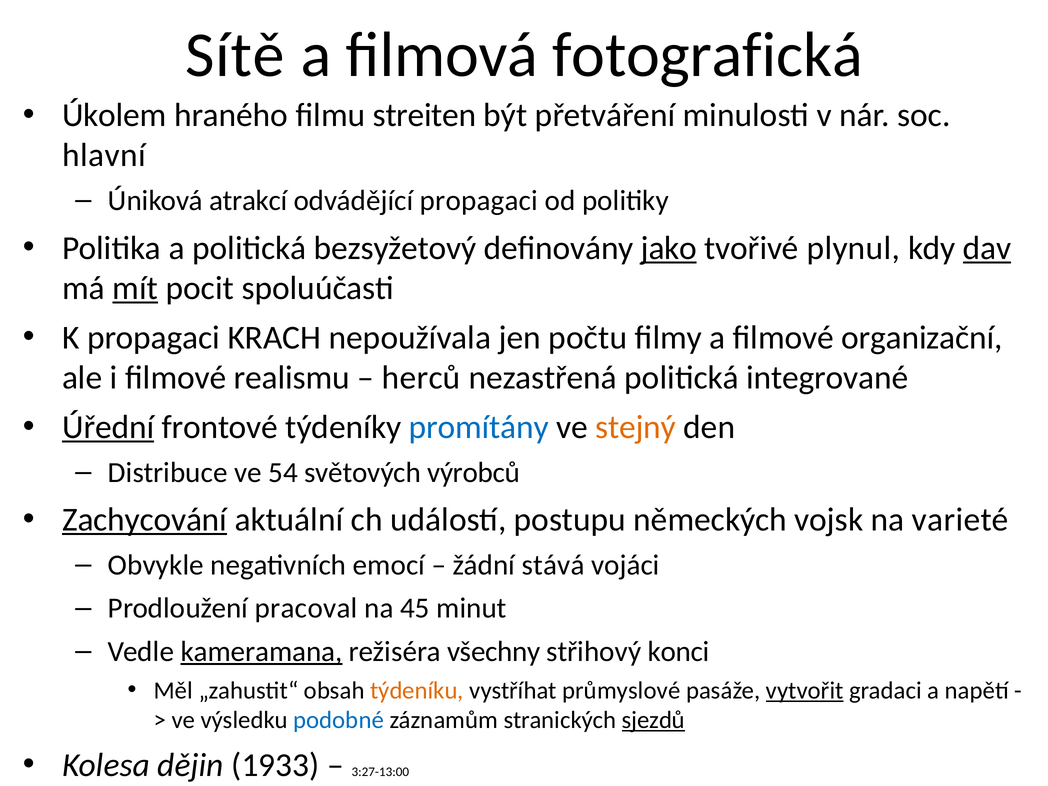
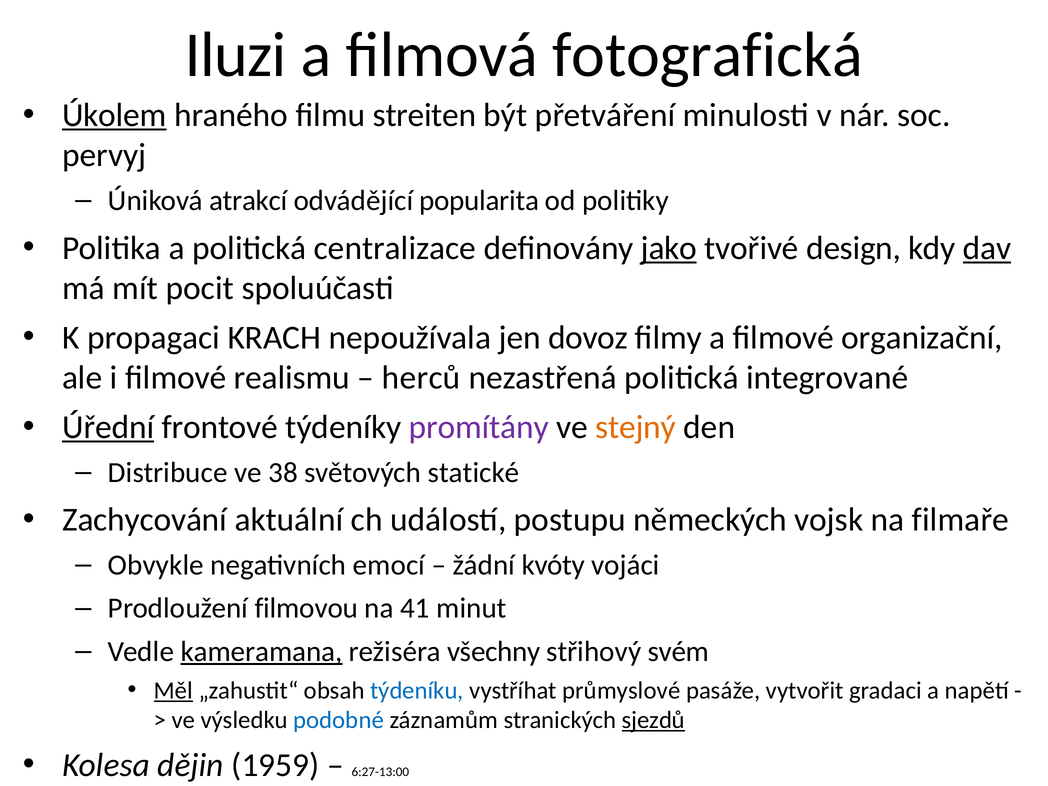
Sítě: Sítě -> Iluzi
Úkolem underline: none -> present
hlavní: hlavní -> pervyj
odvádějící propagaci: propagaci -> popularita
bezsyžetový: bezsyžetový -> centralizace
plynul: plynul -> design
mít underline: present -> none
počtu: počtu -> dovoz
promítány colour: blue -> purple
54: 54 -> 38
výrobců: výrobců -> statické
Zachycování underline: present -> none
varieté: varieté -> filmaře
stává: stává -> kvóty
pracoval: pracoval -> filmovou
45: 45 -> 41
konci: konci -> svém
Měl underline: none -> present
týdeníku colour: orange -> blue
vytvořit underline: present -> none
1933: 1933 -> 1959
3:27-13:00: 3:27-13:00 -> 6:27-13:00
